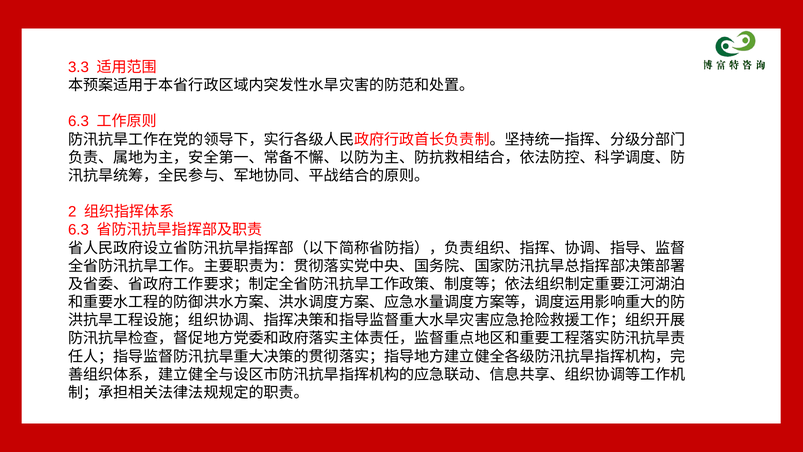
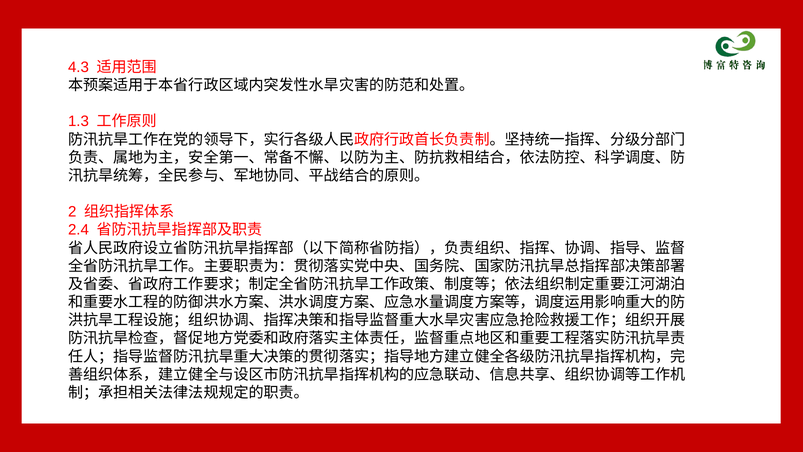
3.3: 3.3 -> 4.3
6.3 at (78, 121): 6.3 -> 1.3
6.3 at (78, 230): 6.3 -> 2.4
